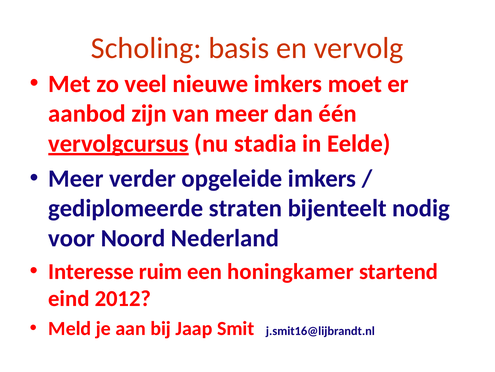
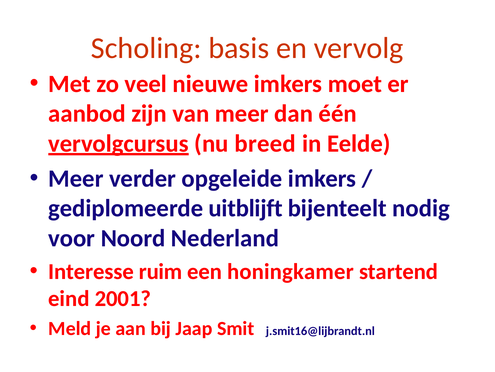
stadia: stadia -> breed
straten: straten -> uitblijft
2012: 2012 -> 2001
